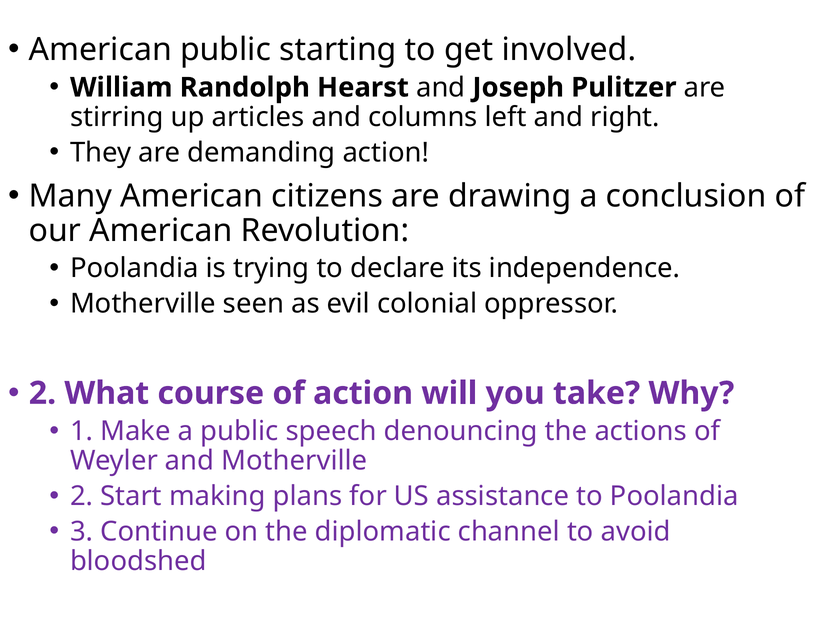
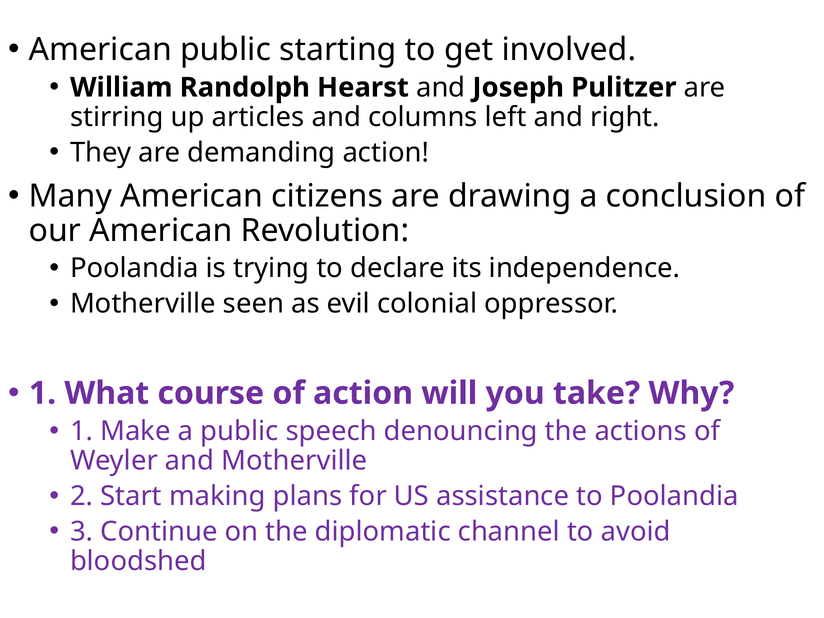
2 at (42, 393): 2 -> 1
